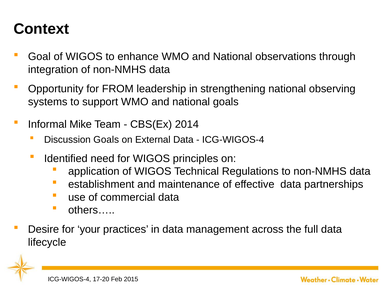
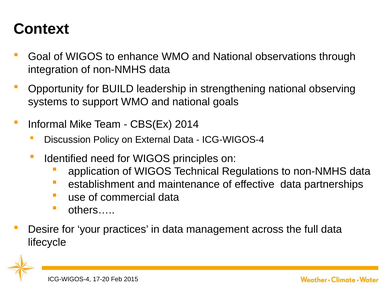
FROM: FROM -> BUILD
Discussion Goals: Goals -> Policy
